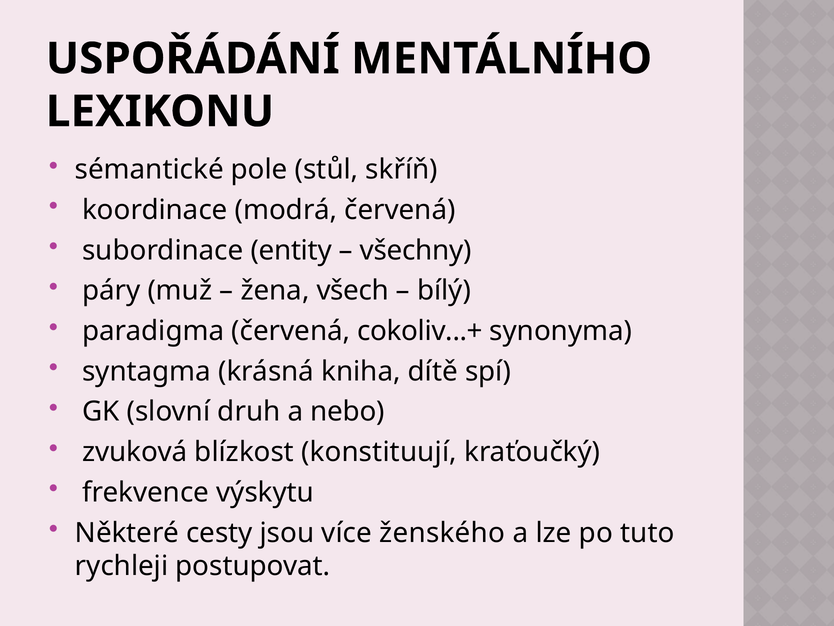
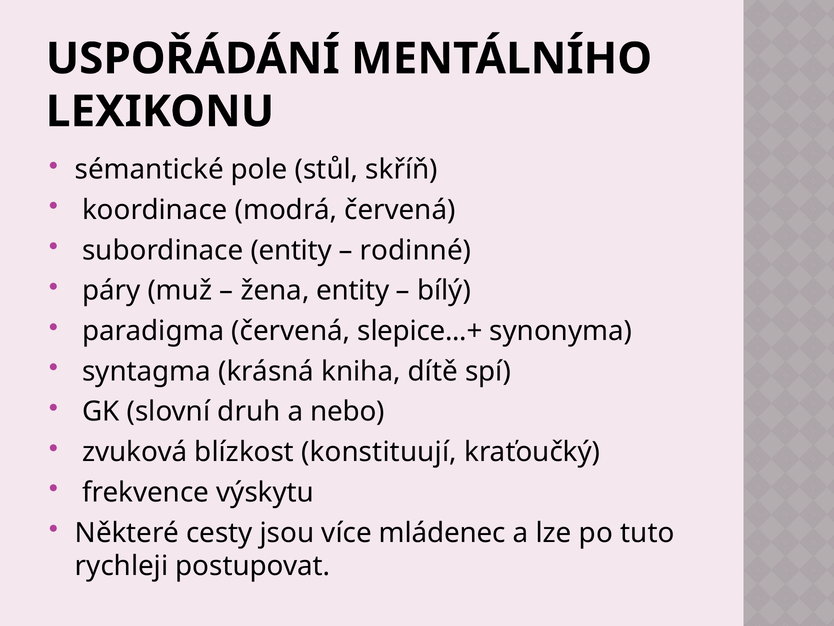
všechny: všechny -> rodinné
žena všech: všech -> entity
cokoliv...+: cokoliv...+ -> slepice...+
ženského: ženského -> mládenec
